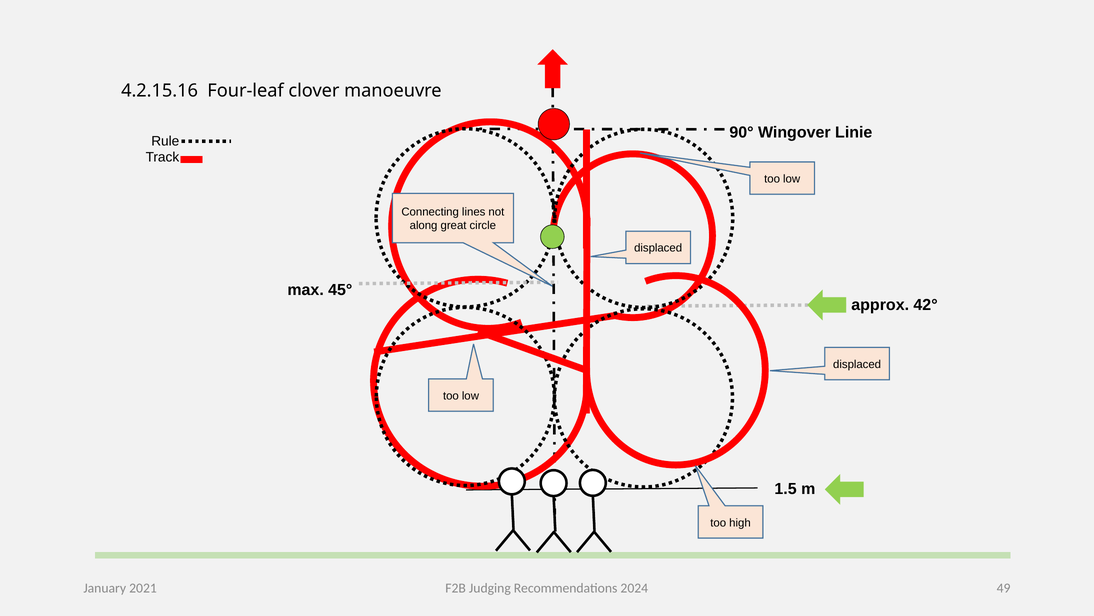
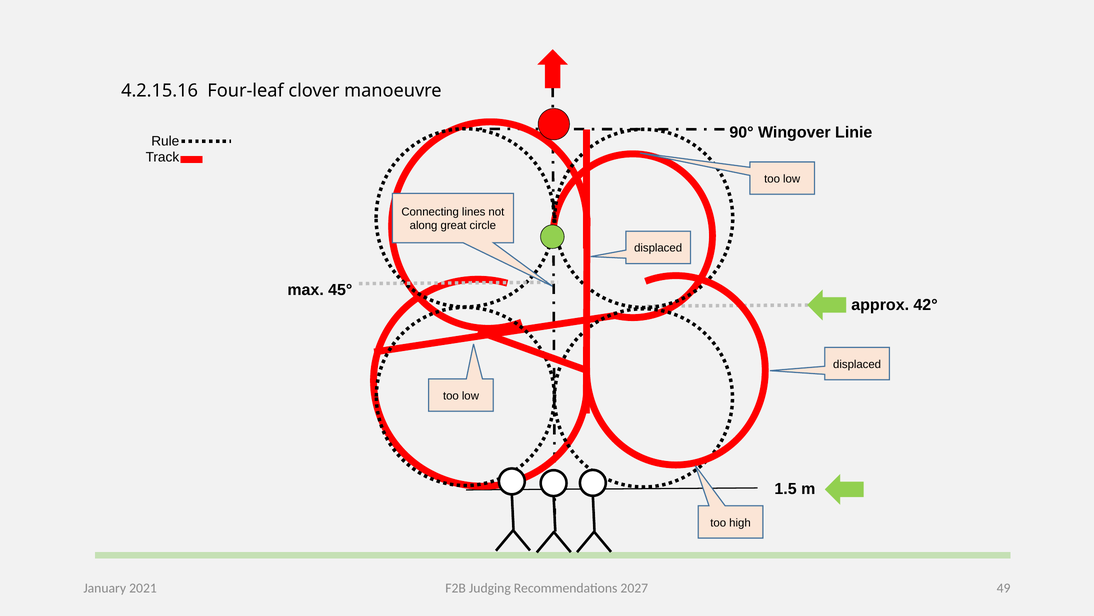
2024: 2024 -> 2027
